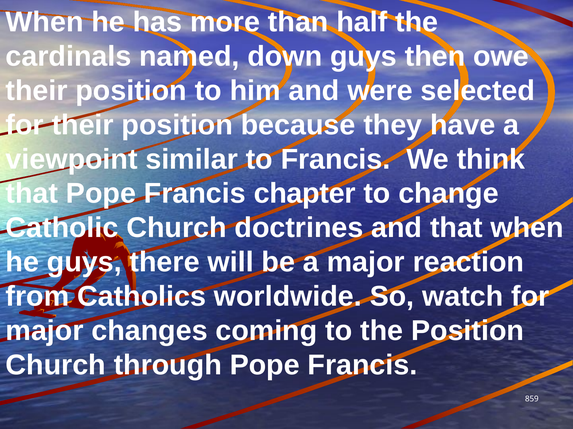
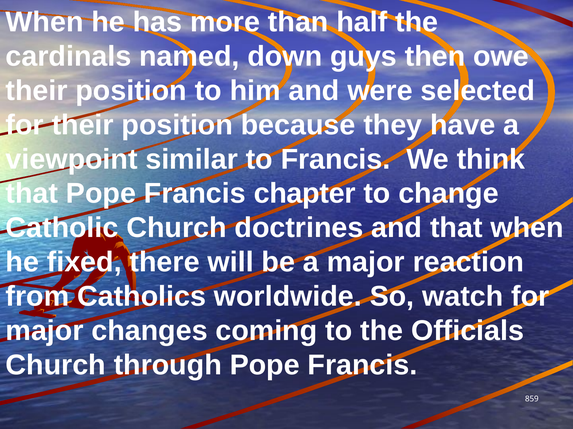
he guys: guys -> fixed
the Position: Position -> Officials
